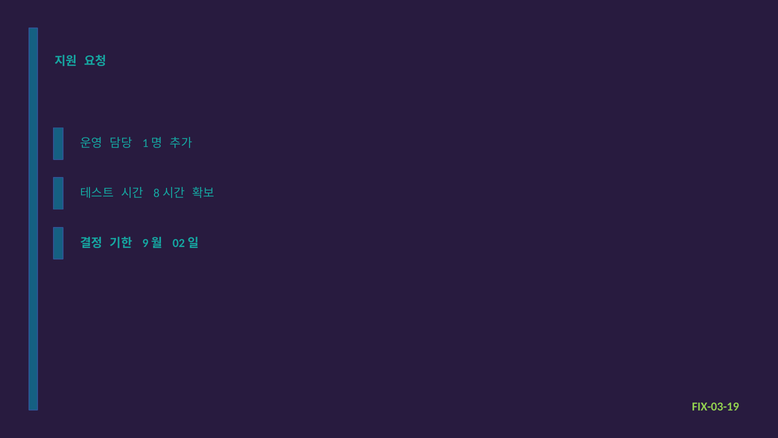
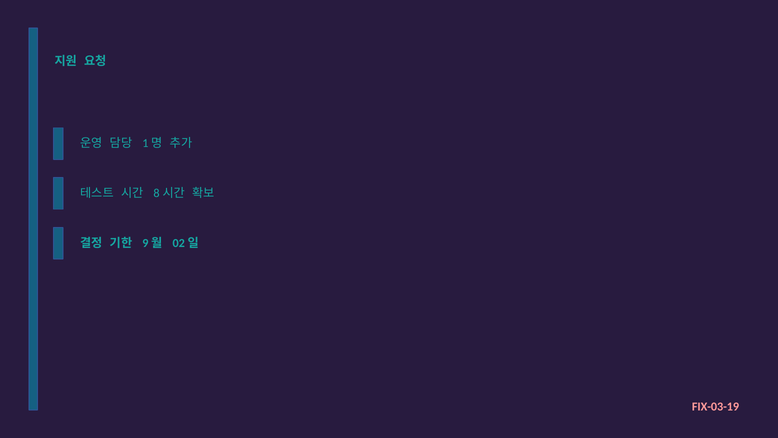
FIX-03-19 colour: light green -> pink
